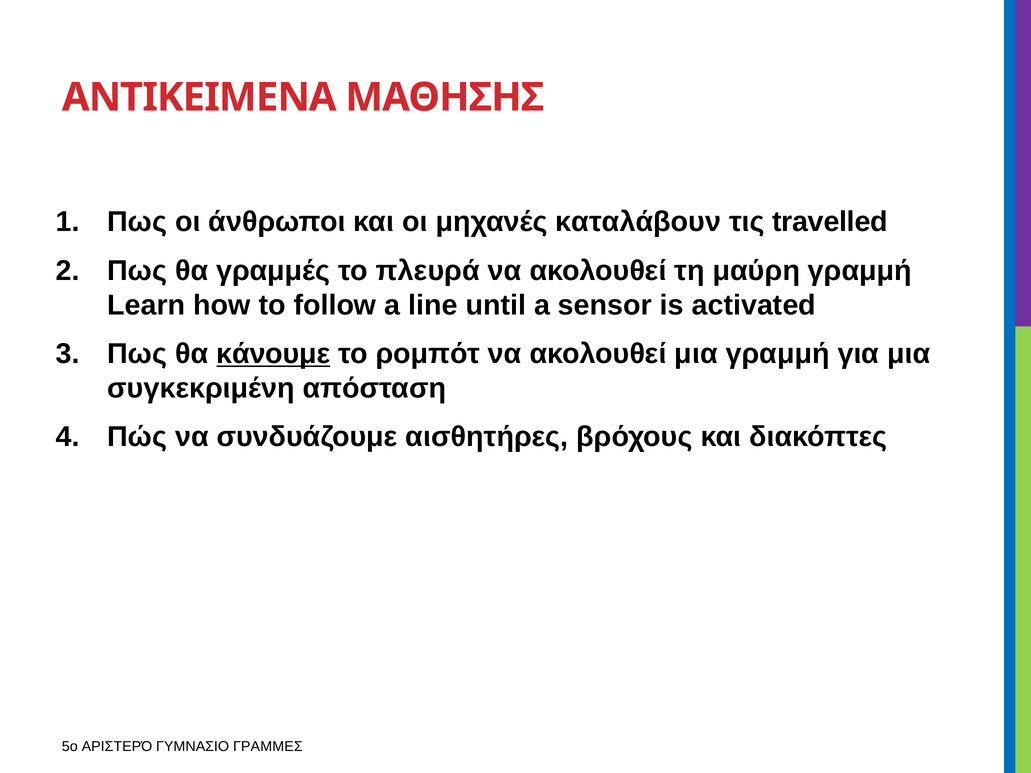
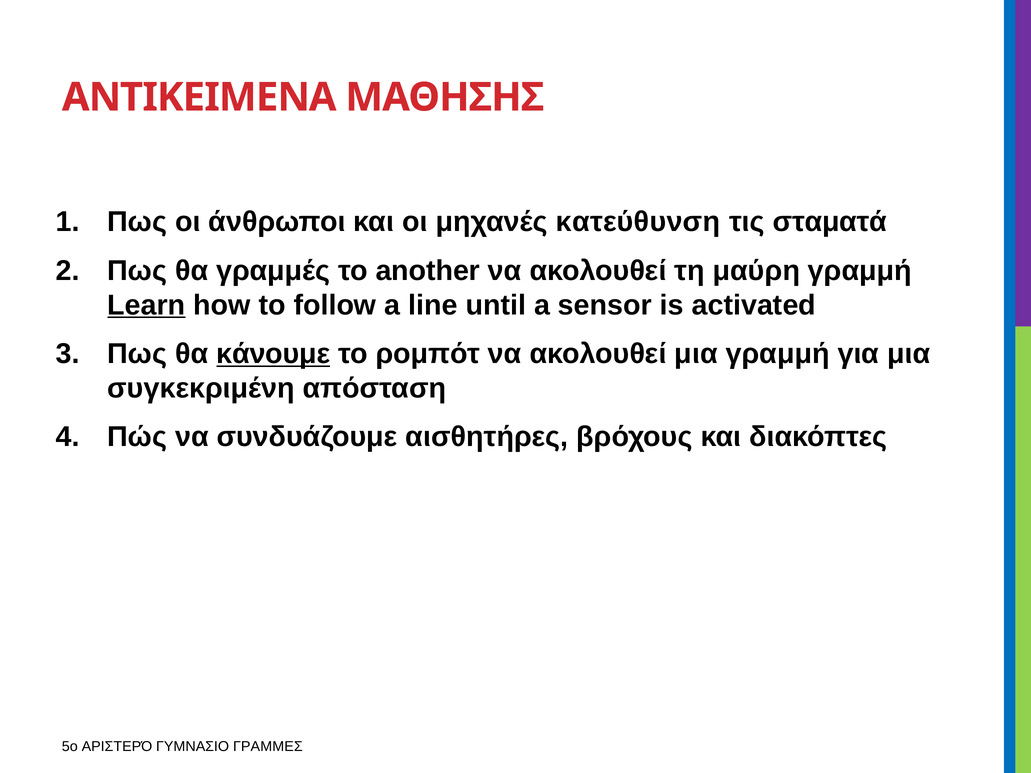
καταλάβουν: καταλάβουν -> κατεύθυνση
travelled: travelled -> σταματά
πλευρά: πλευρά -> another
Learn underline: none -> present
